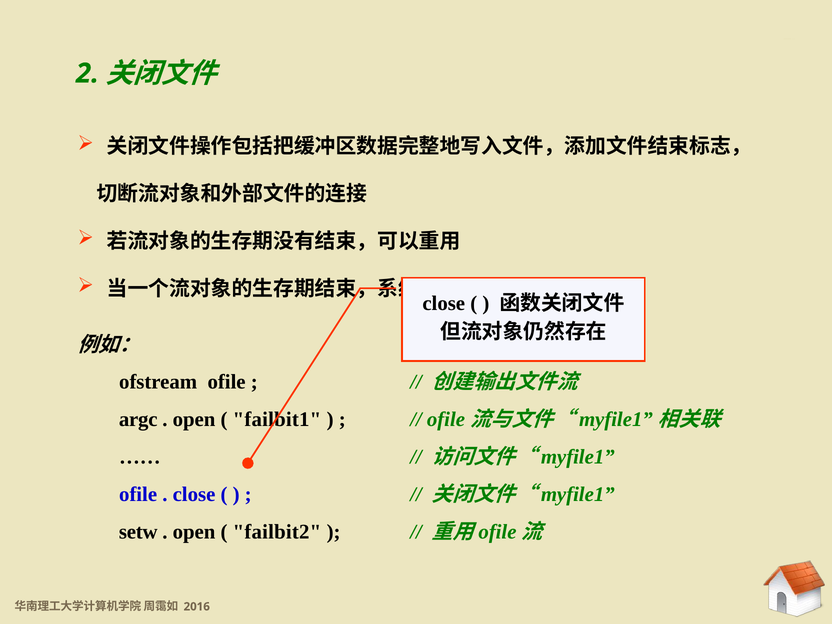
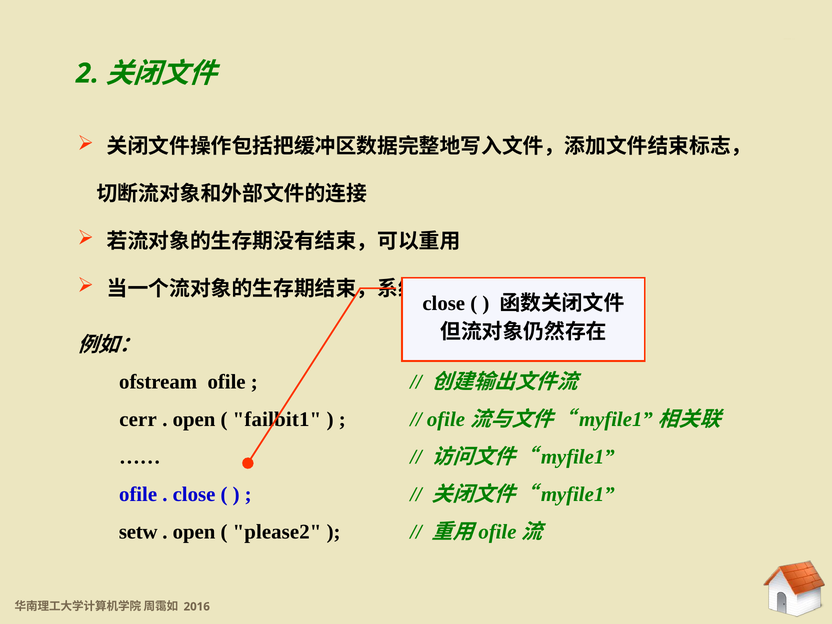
argc: argc -> cerr
failbit2: failbit2 -> please2
